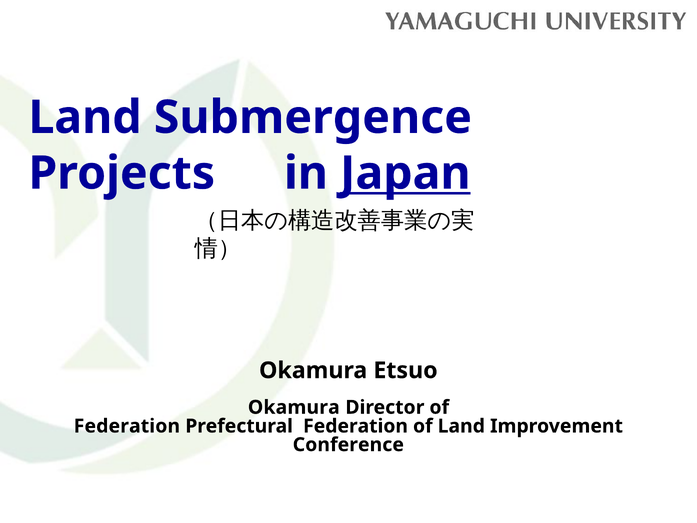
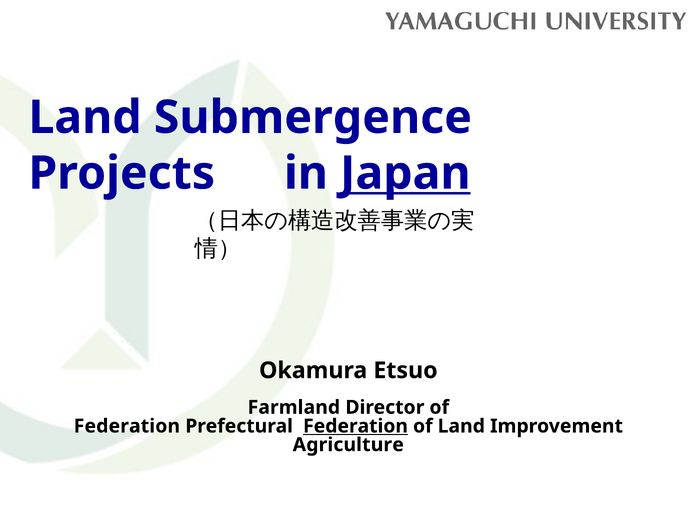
Okamura at (294, 407): Okamura -> Farmland
Federation at (356, 426) underline: none -> present
Conference: Conference -> Agriculture
